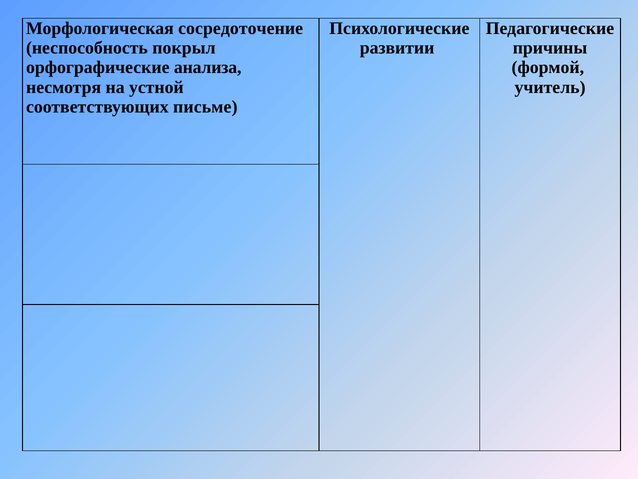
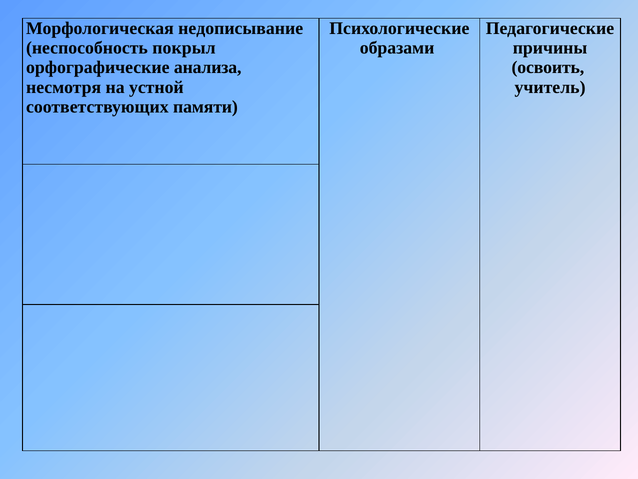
сосредоточение: сосредоточение -> недописывание
развитии: развитии -> образами
формой: формой -> освоить
письме: письме -> памяти
